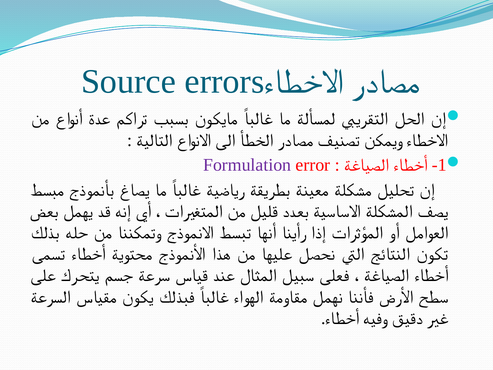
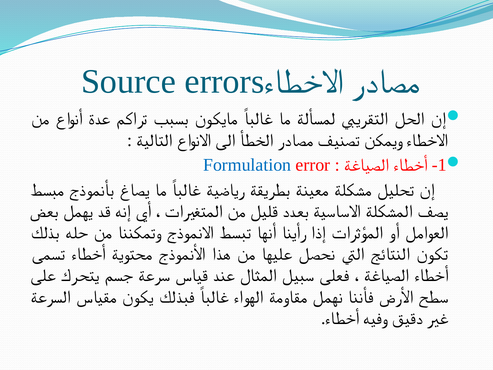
Formulation colour: purple -> blue
